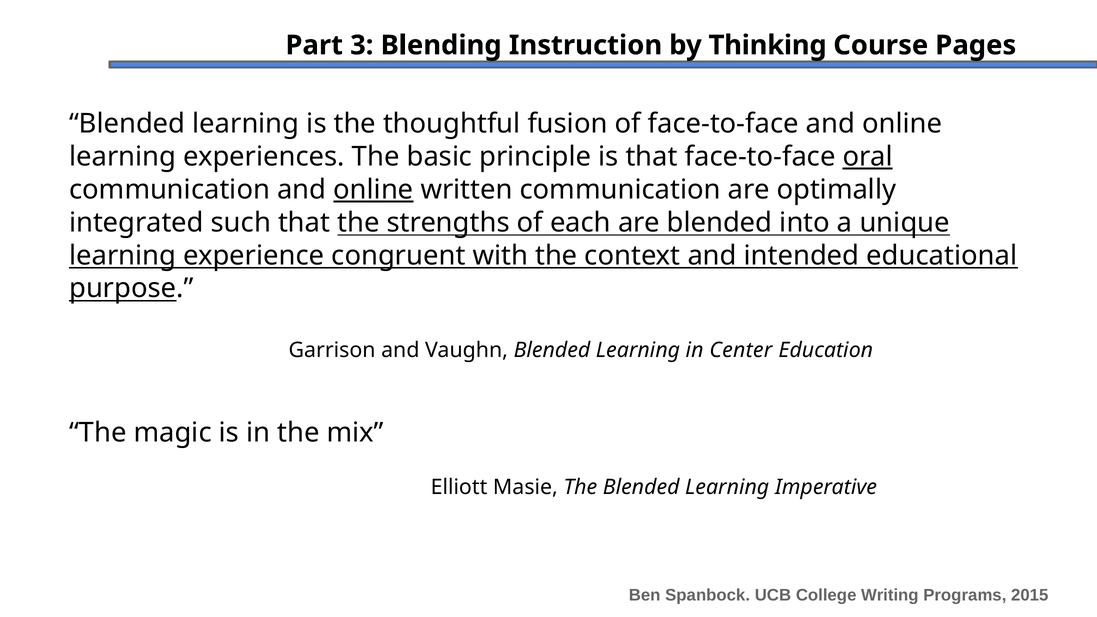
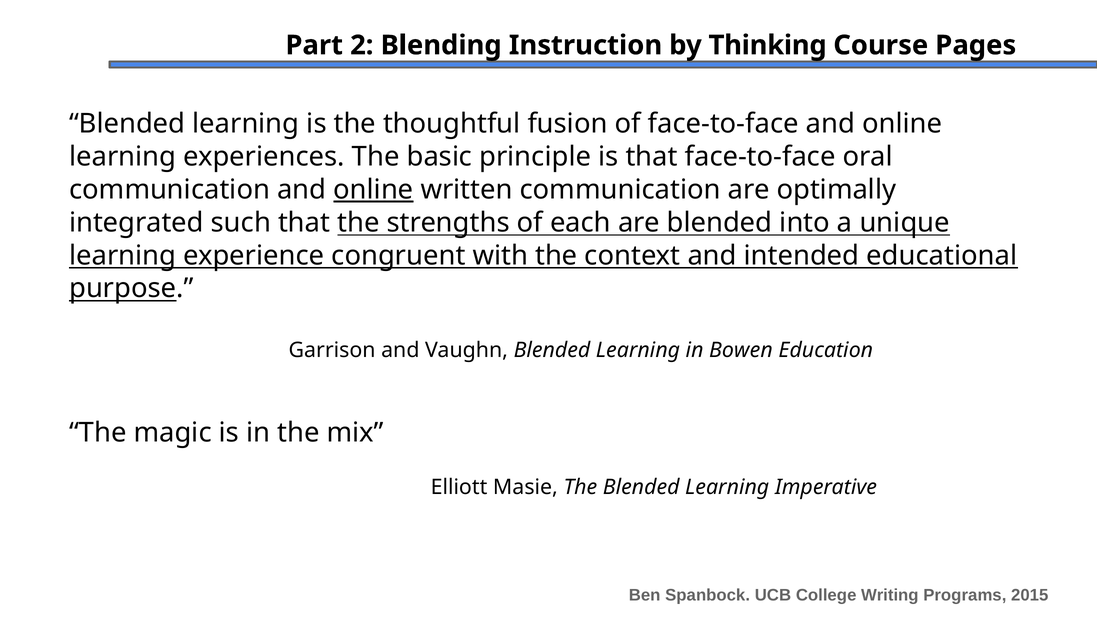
3: 3 -> 2
oral underline: present -> none
Center: Center -> Bowen
